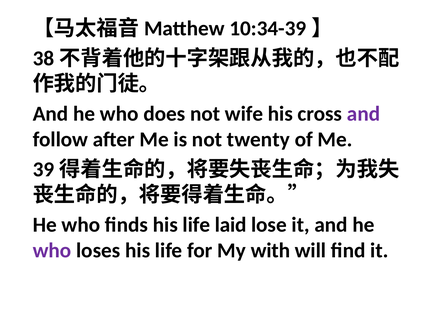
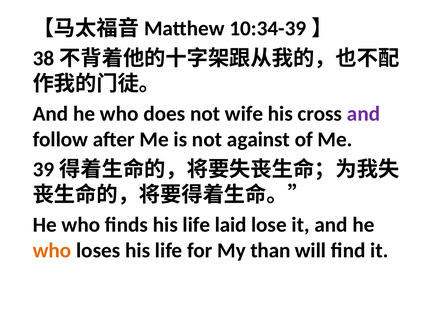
twenty: twenty -> against
who at (52, 250) colour: purple -> orange
with: with -> than
